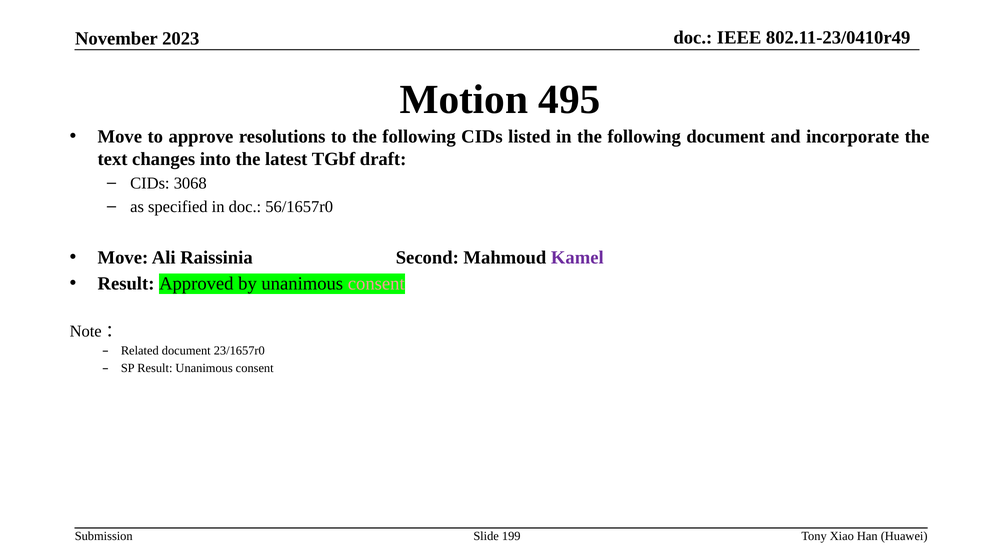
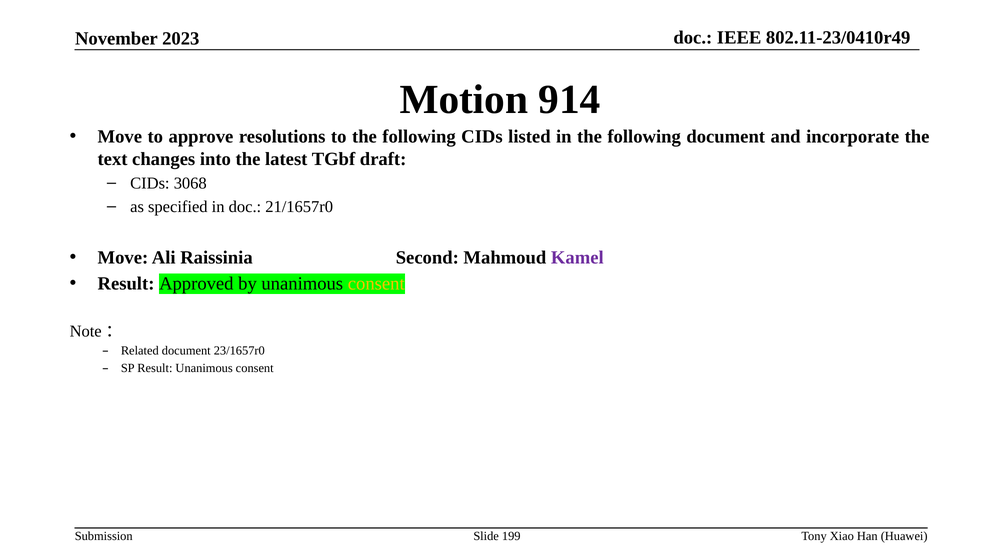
495: 495 -> 914
56/1657r0: 56/1657r0 -> 21/1657r0
consent at (376, 284) colour: pink -> yellow
